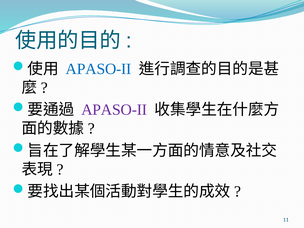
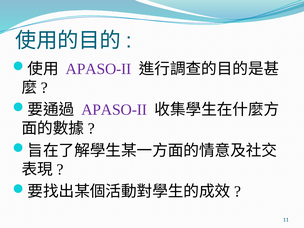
APASO-II at (99, 69) colour: blue -> purple
